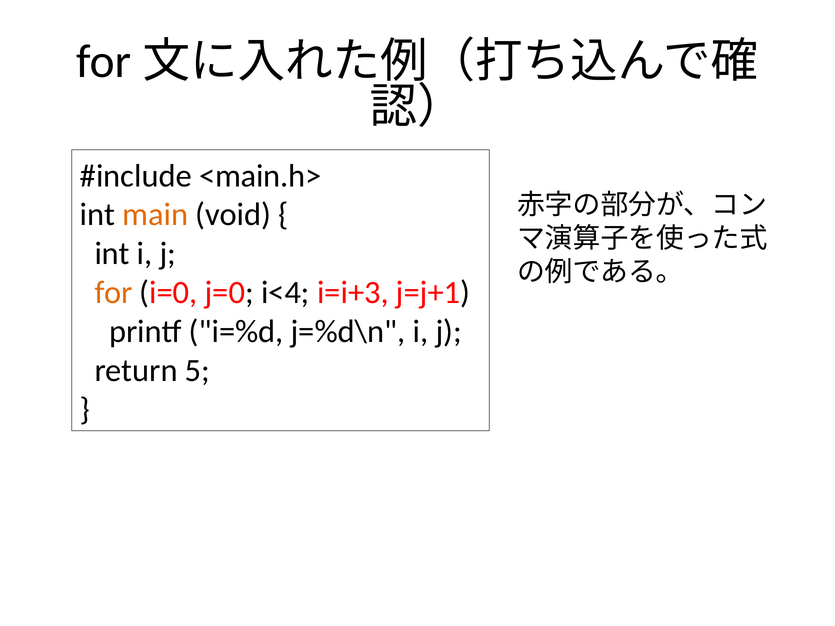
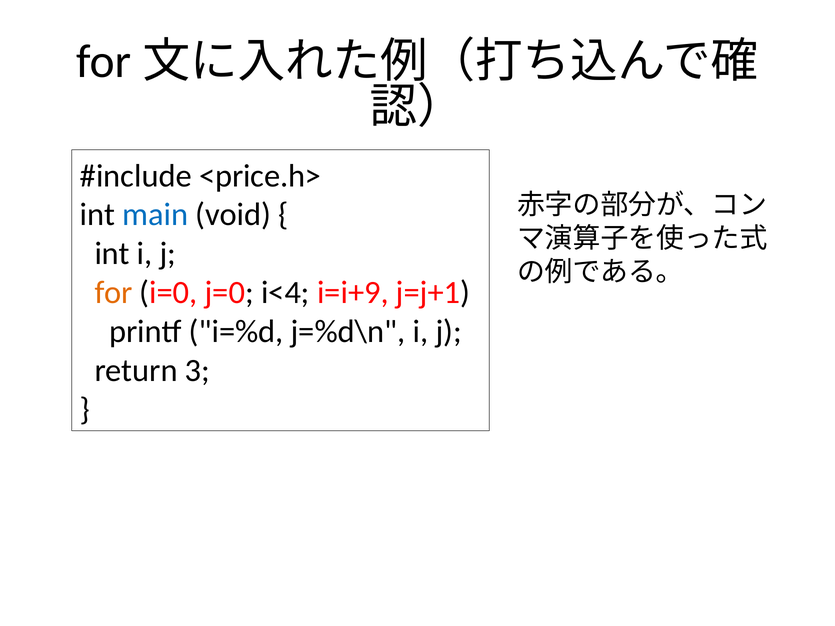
<main.h>: <main.h> -> <price.h>
main colour: orange -> blue
i=i+3: i=i+3 -> i=i+9
5: 5 -> 3
